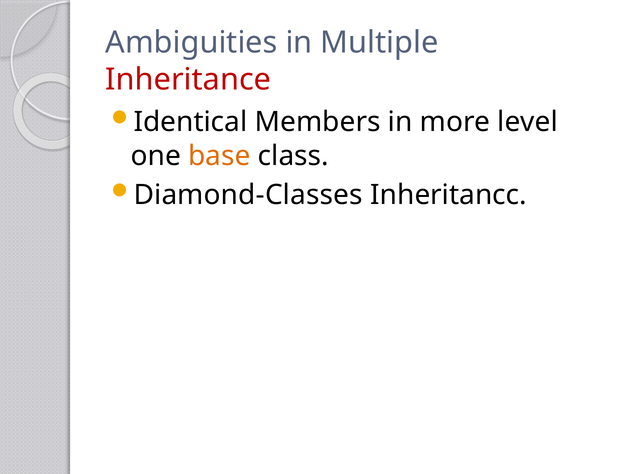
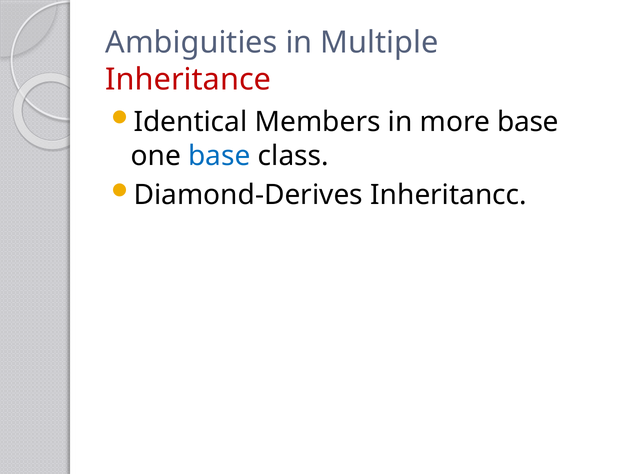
more level: level -> base
base at (219, 156) colour: orange -> blue
Diamond-Classes: Diamond-Classes -> Diamond-Derives
